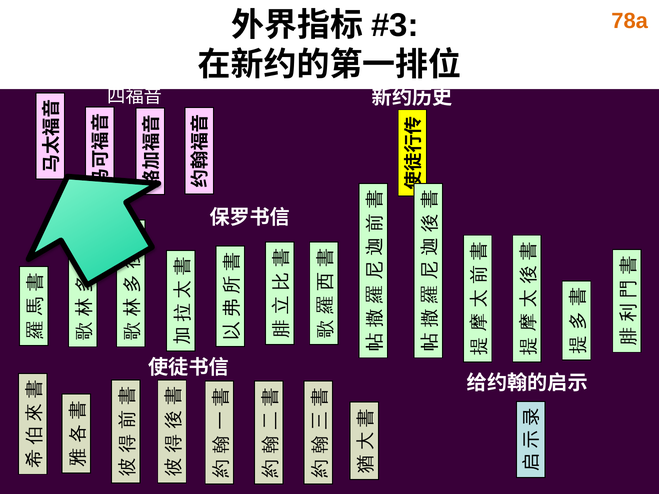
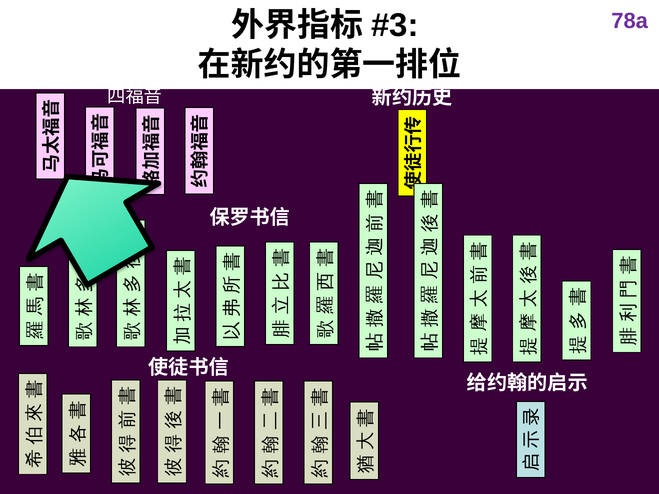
78a colour: orange -> purple
